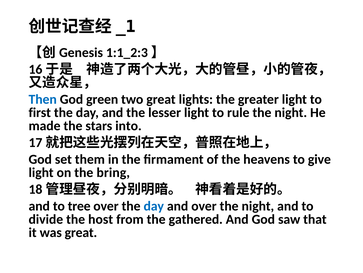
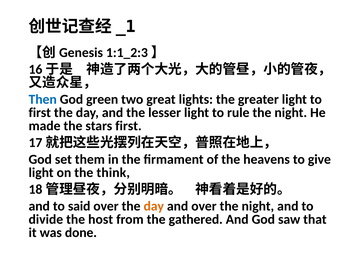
stars into: into -> first
bring: bring -> think
tree: tree -> said
day at (154, 205) colour: blue -> orange
was great: great -> done
